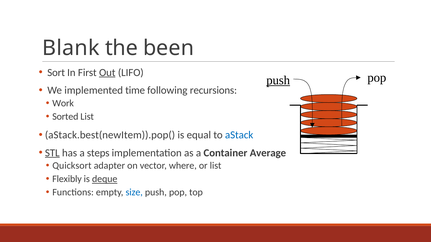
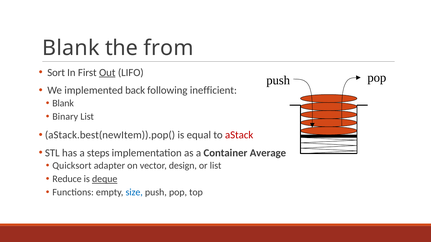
been: been -> from
push at (278, 81) underline: present -> none
time: time -> back
recursions: recursions -> inefficient
Work at (63, 103): Work -> Blank
Sorted: Sorted -> Binary
aStack colour: blue -> red
STL underline: present -> none
where: where -> design
Flexibly: Flexibly -> Reduce
